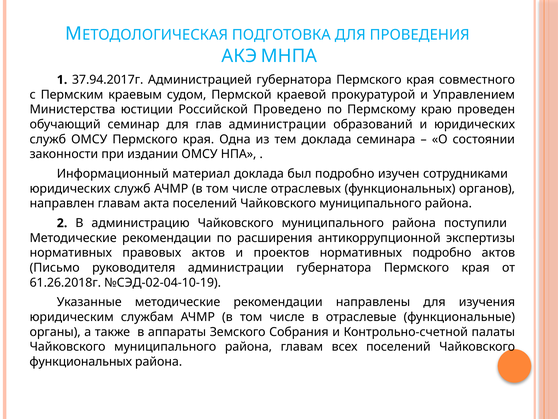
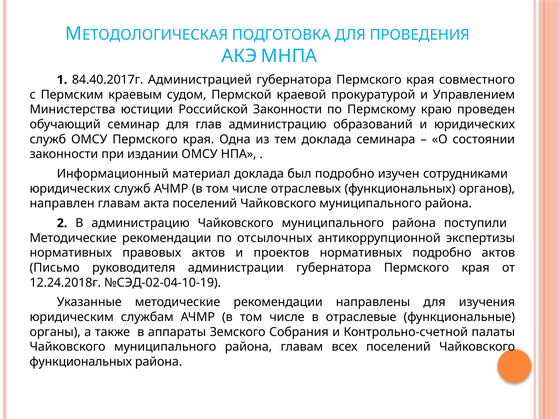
37.94.2017г: 37.94.2017г -> 84.40.2017г
Российской Проведено: Проведено -> Законности
глав администрации: администрации -> администрацию
расширения: расширения -> отсылочных
61.26.2018г: 61.26.2018г -> 12.24.2018г
